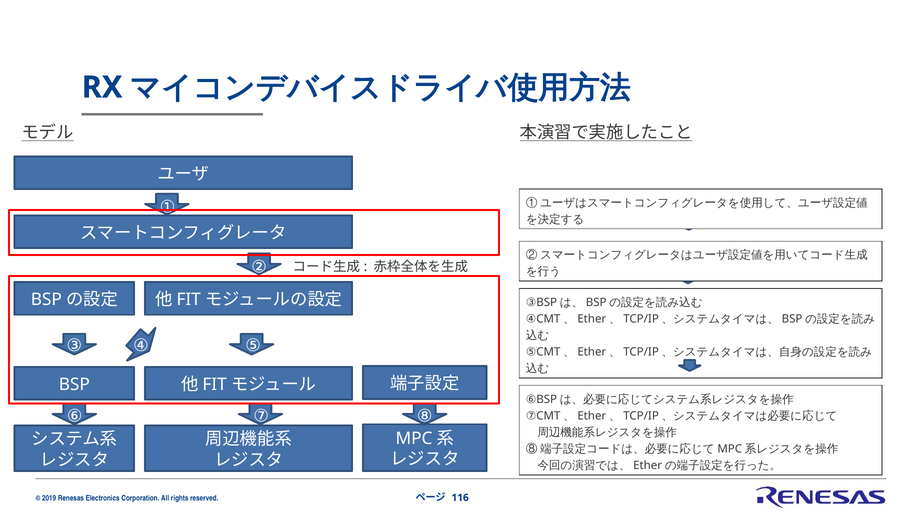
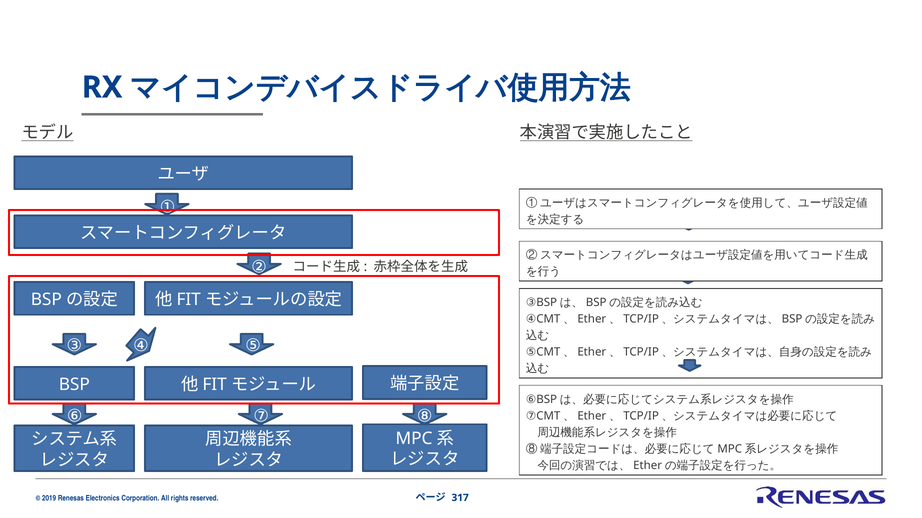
116: 116 -> 317
